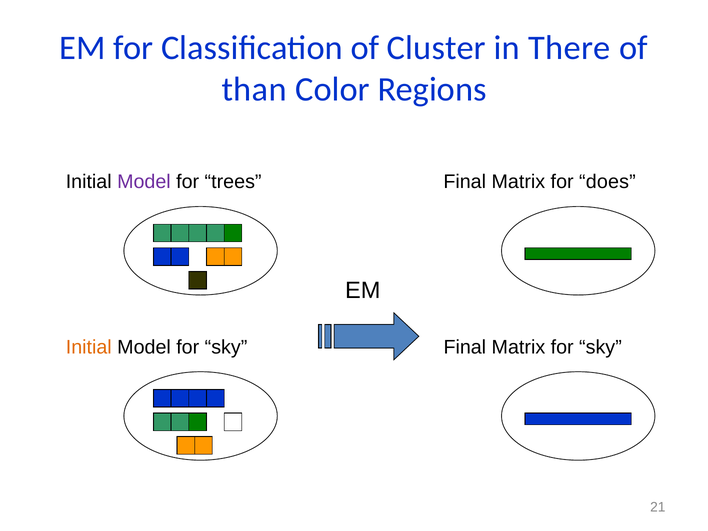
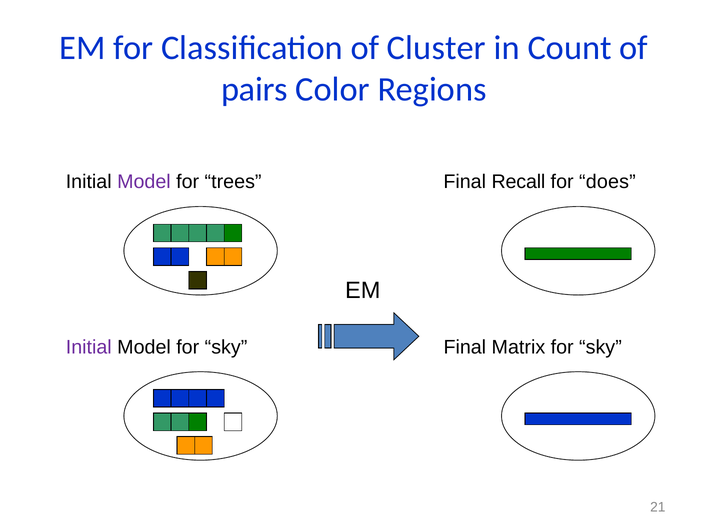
There: There -> Count
than: than -> pairs
Matrix at (518, 182): Matrix -> Recall
Initial at (89, 347) colour: orange -> purple
